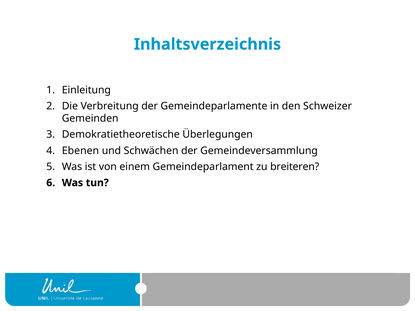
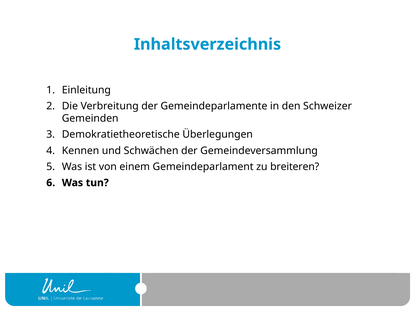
Ebenen: Ebenen -> Kennen
